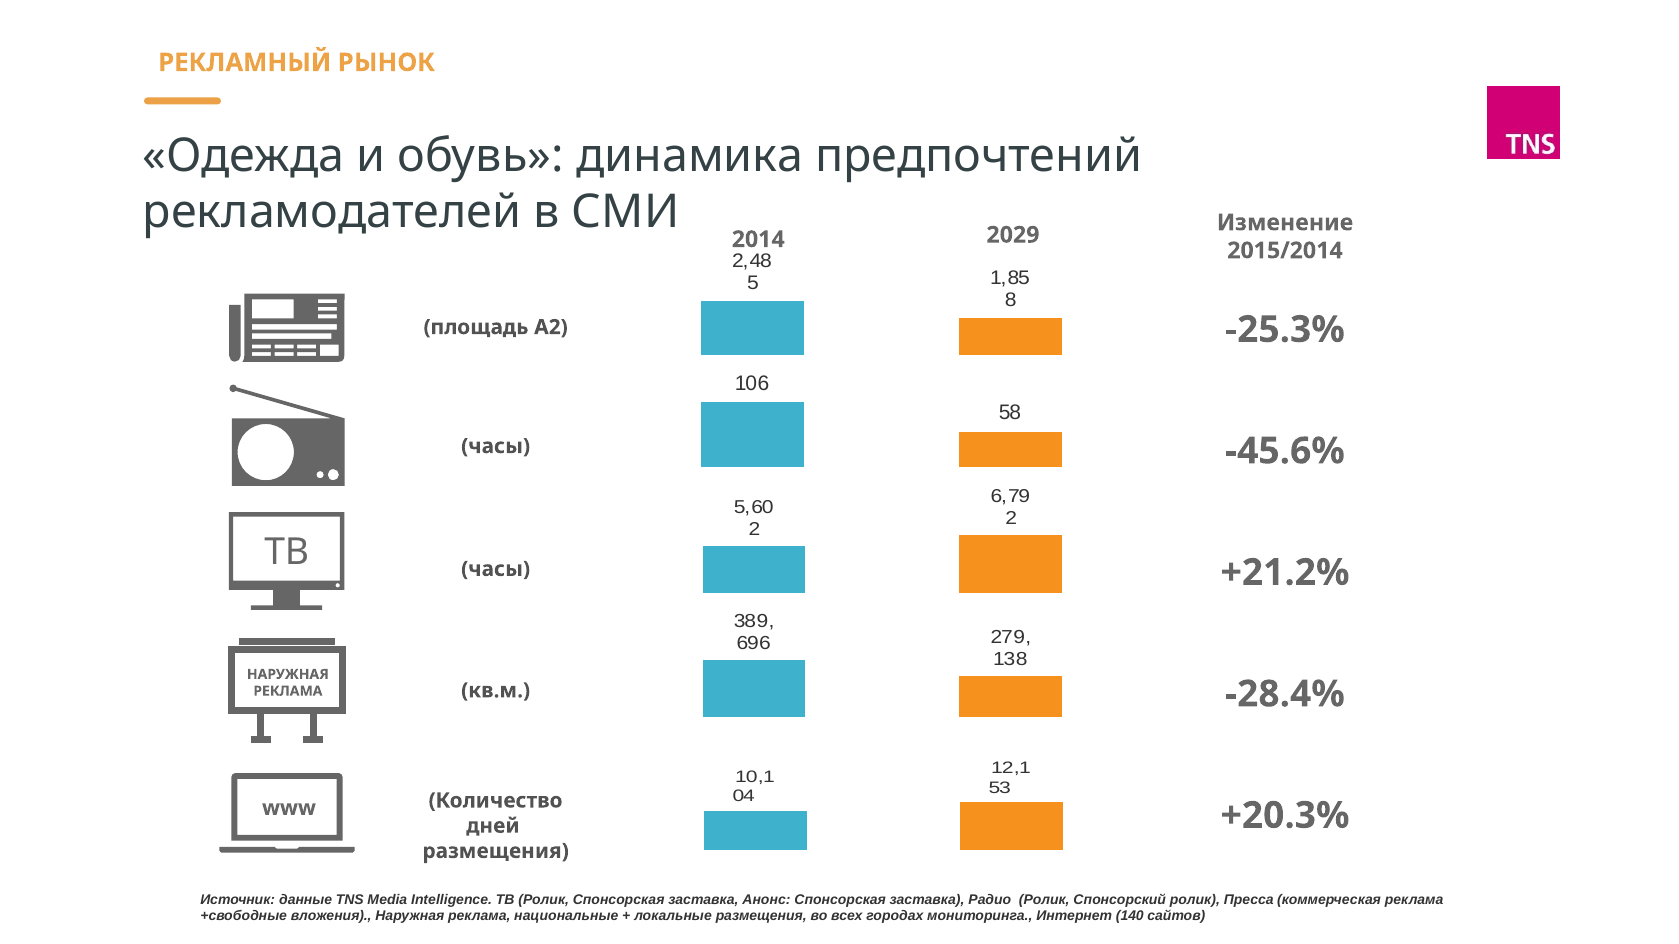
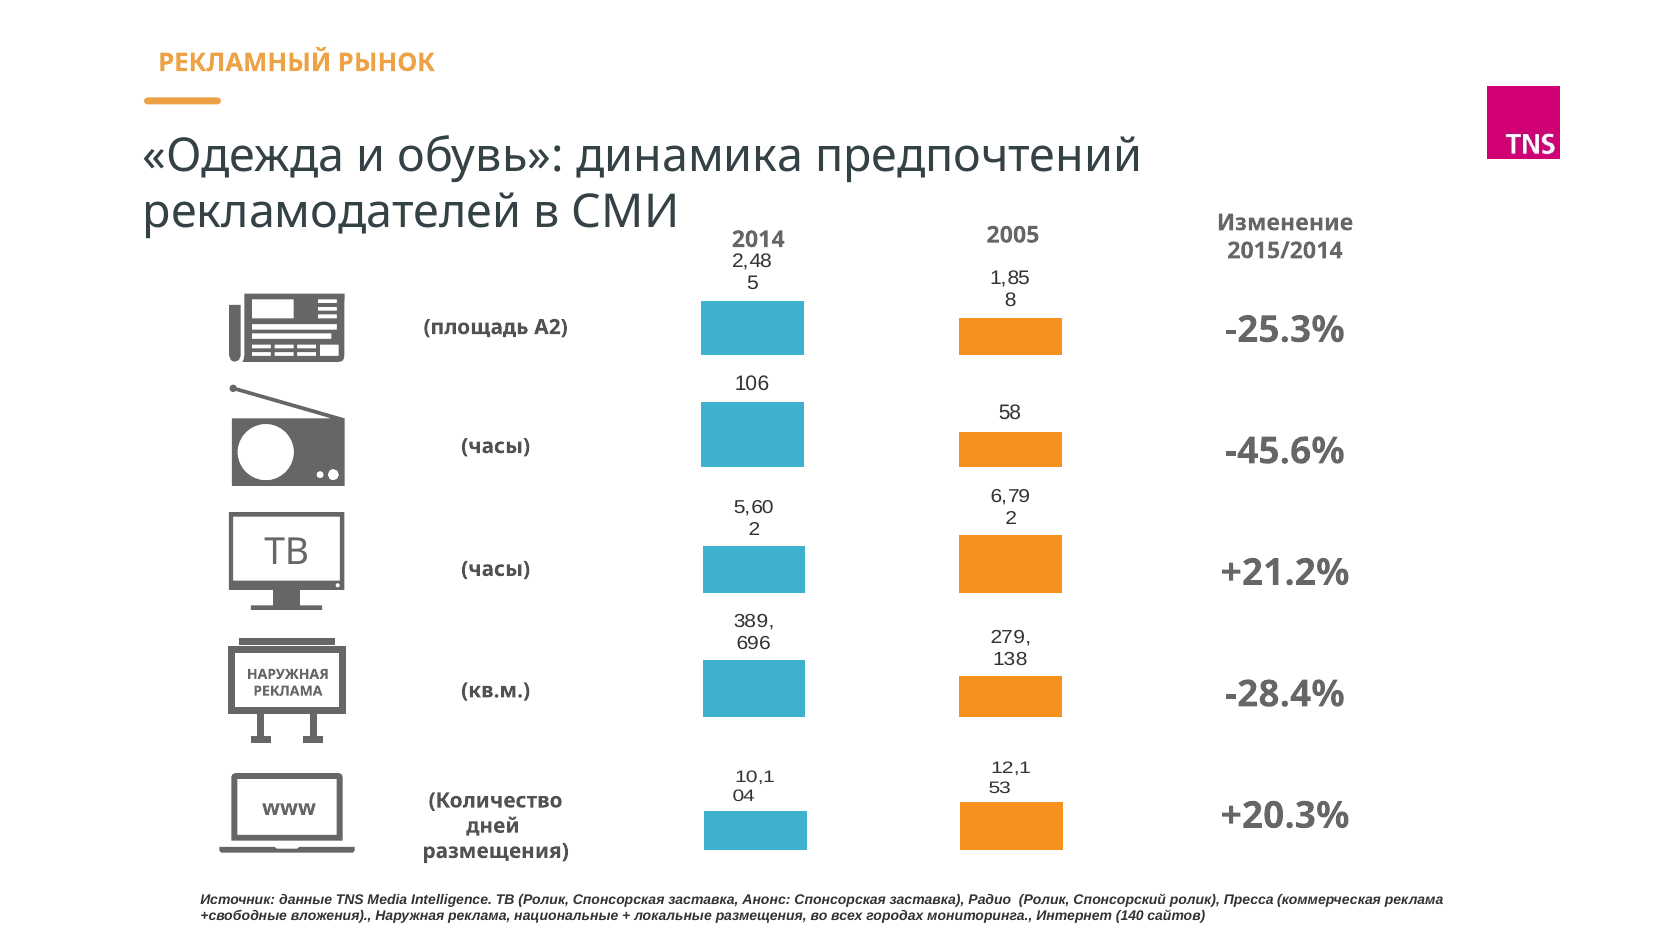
2029: 2029 -> 2005
